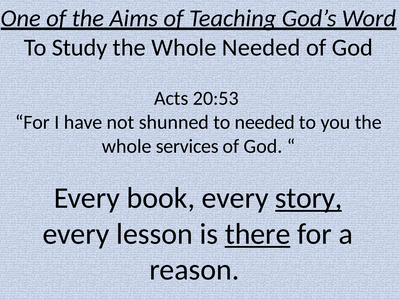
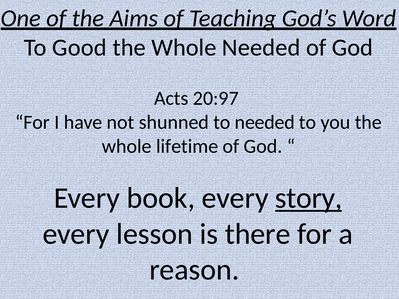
Study: Study -> Good
20:53: 20:53 -> 20:97
services: services -> lifetime
there underline: present -> none
